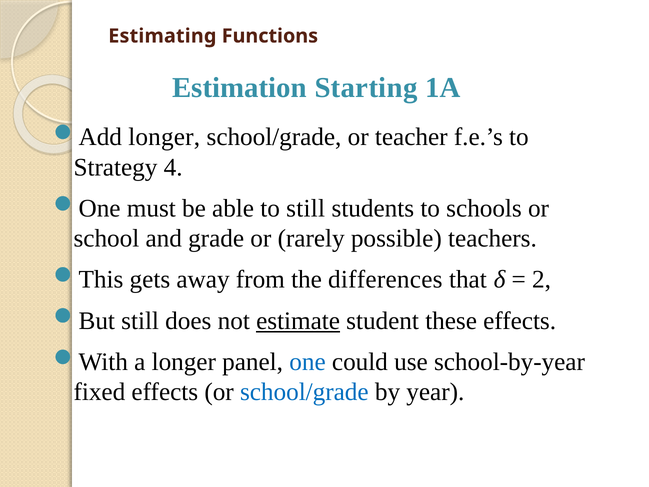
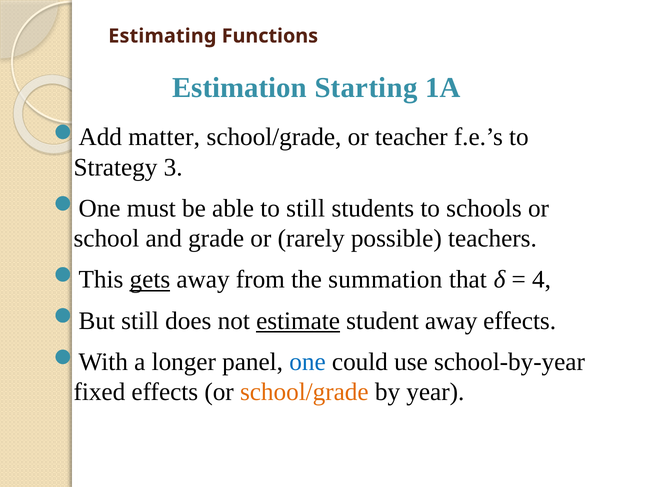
longer at (164, 137): longer -> matter
4: 4 -> 3
gets underline: none -> present
differences: differences -> summation
2: 2 -> 4
student these: these -> away
school/grade at (304, 392) colour: blue -> orange
